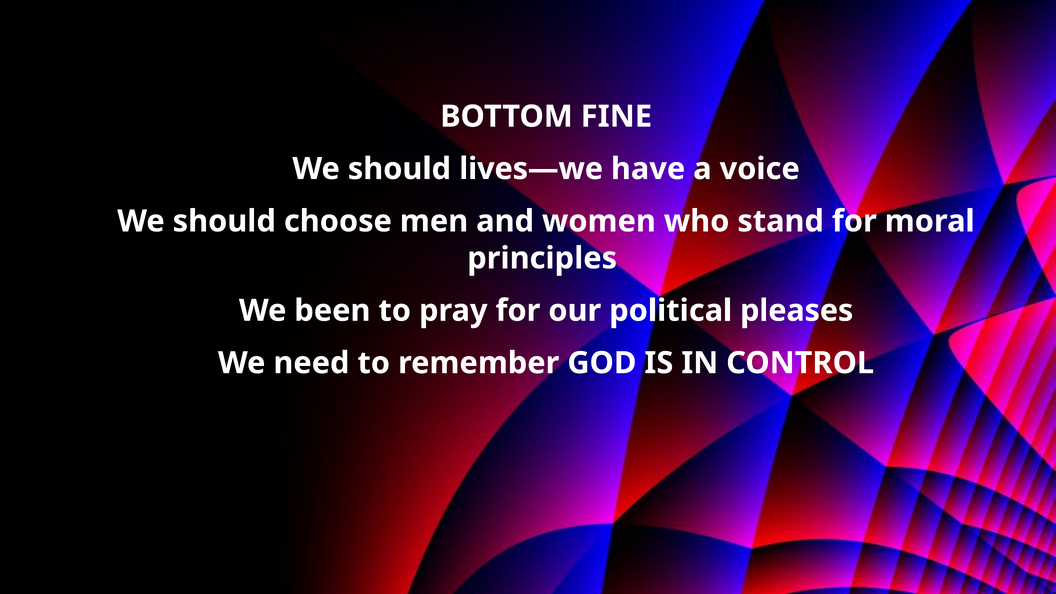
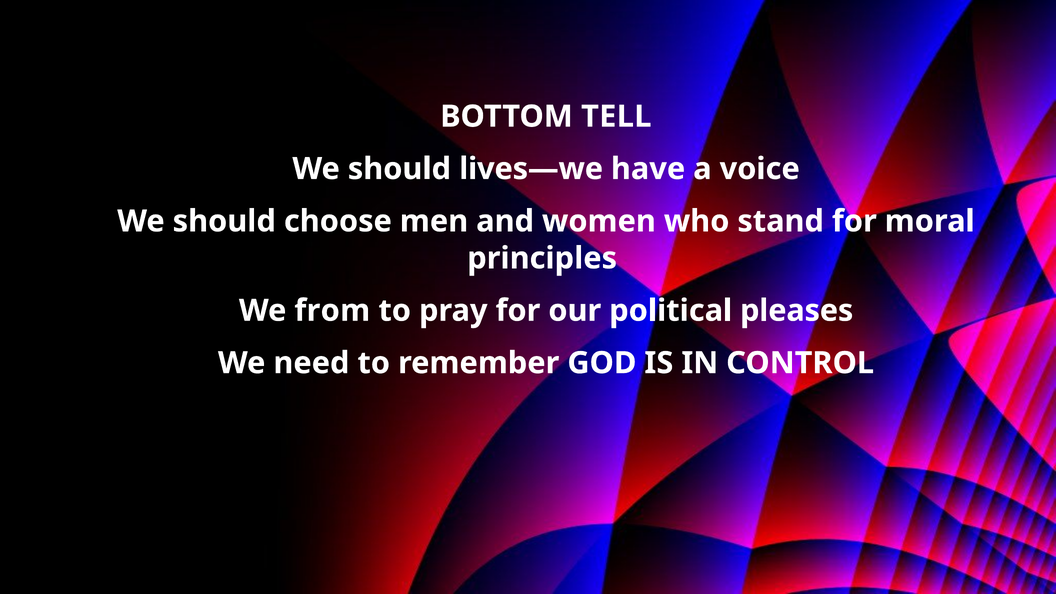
FINE: FINE -> TELL
been: been -> from
